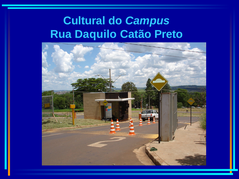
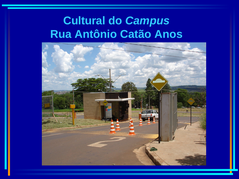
Daquilo: Daquilo -> Antônio
Preto: Preto -> Anos
